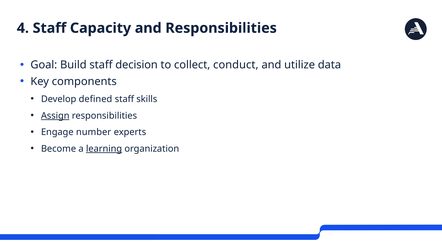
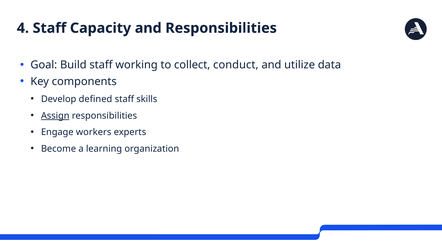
decision: decision -> working
number: number -> workers
learning underline: present -> none
